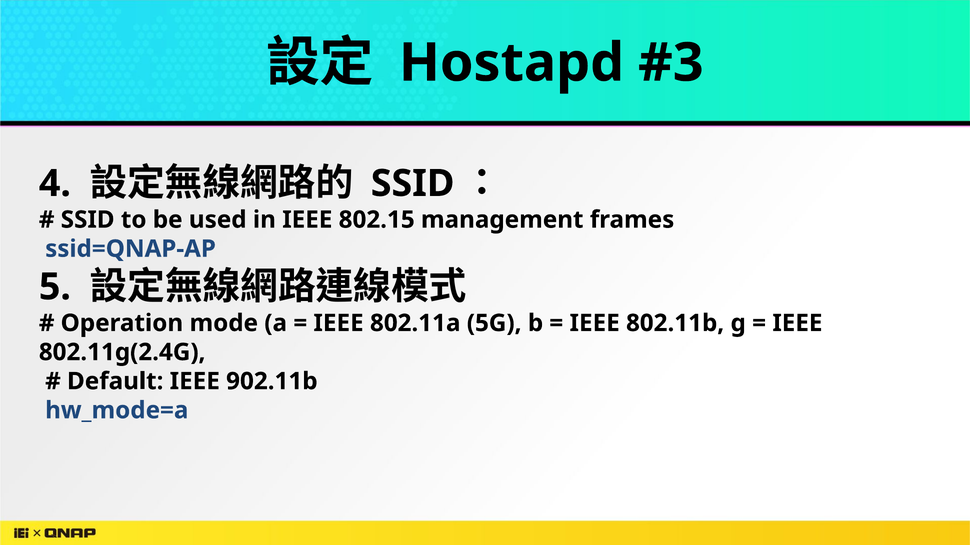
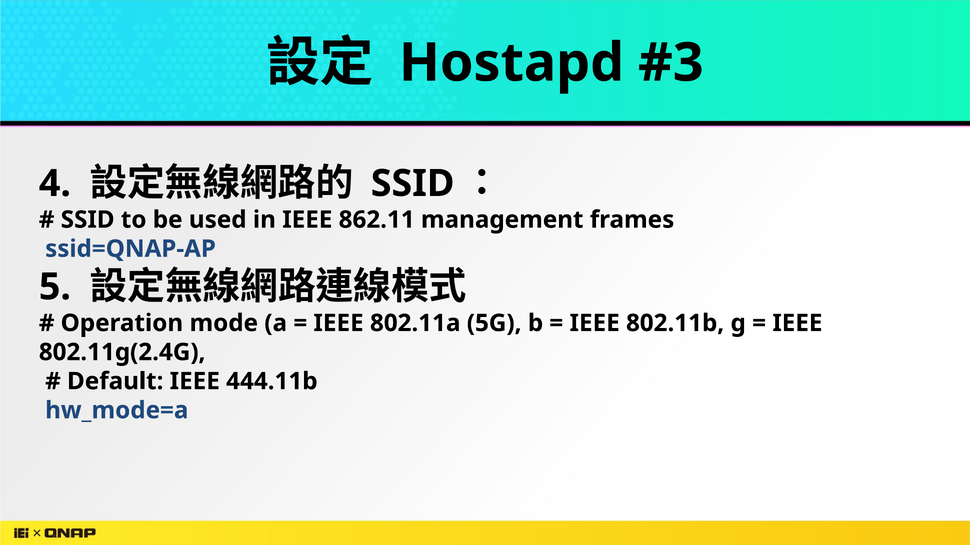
802.15: 802.15 -> 862.11
902.11b: 902.11b -> 444.11b
